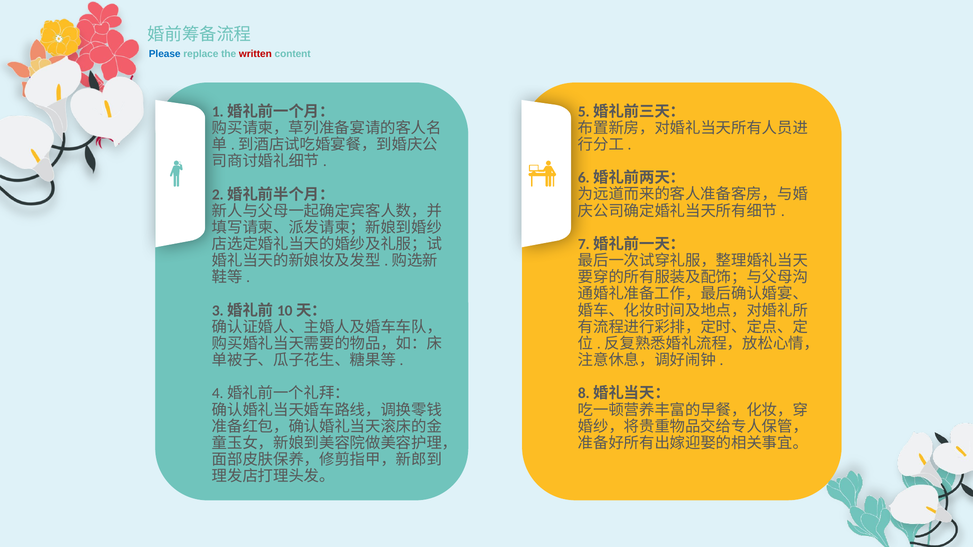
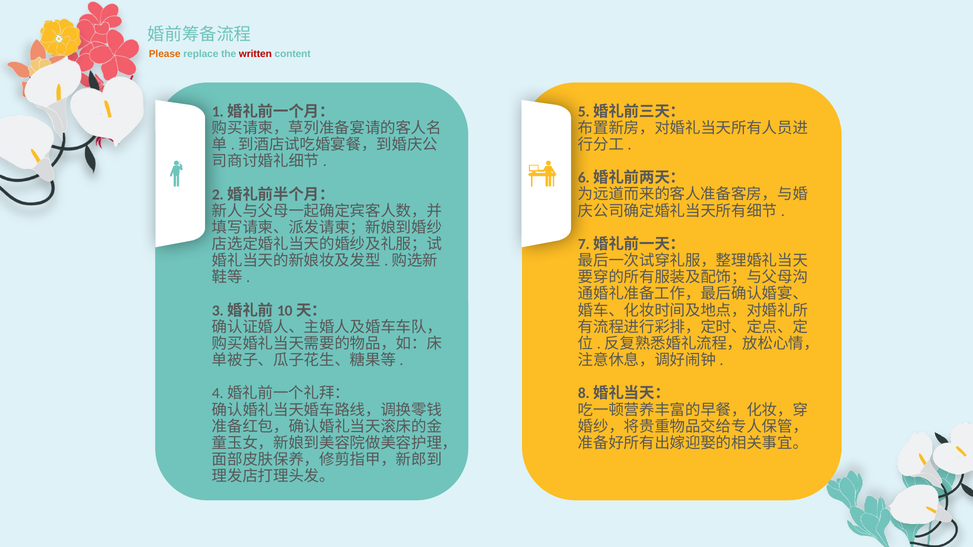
Please colour: blue -> orange
